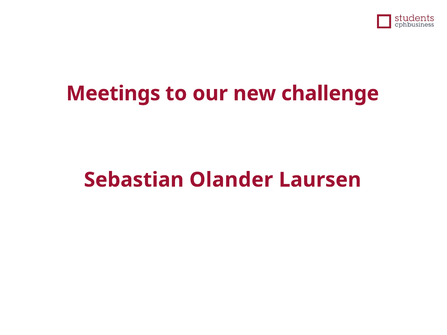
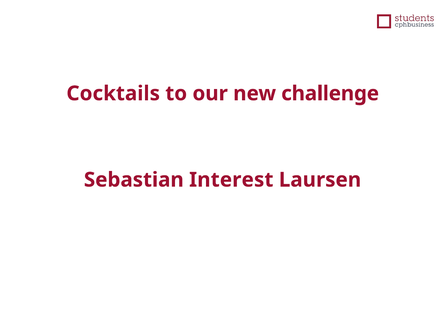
Meetings: Meetings -> Cocktails
Olander: Olander -> Interest
